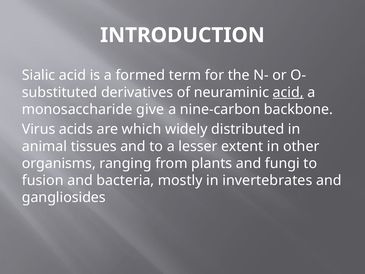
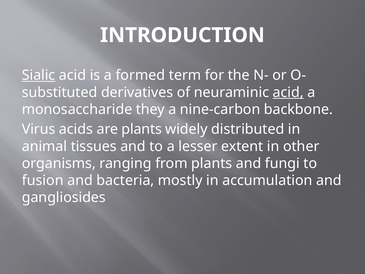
Sialic underline: none -> present
give: give -> they
are which: which -> plants
invertebrates: invertebrates -> accumulation
